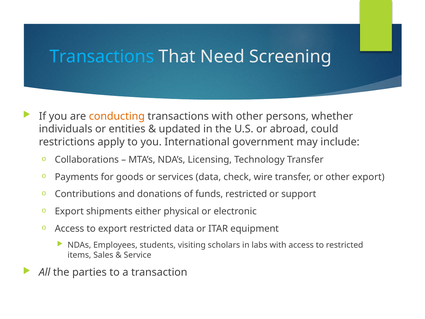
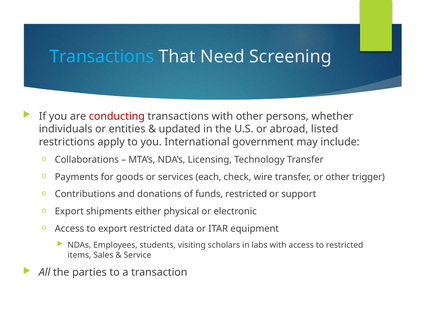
conducting colour: orange -> red
could: could -> listed
services data: data -> each
other export: export -> trigger
